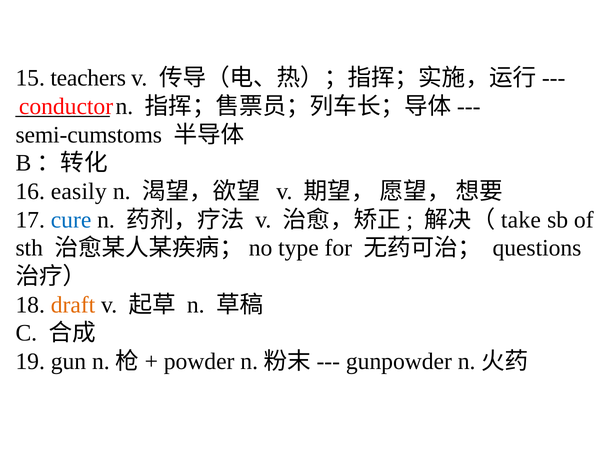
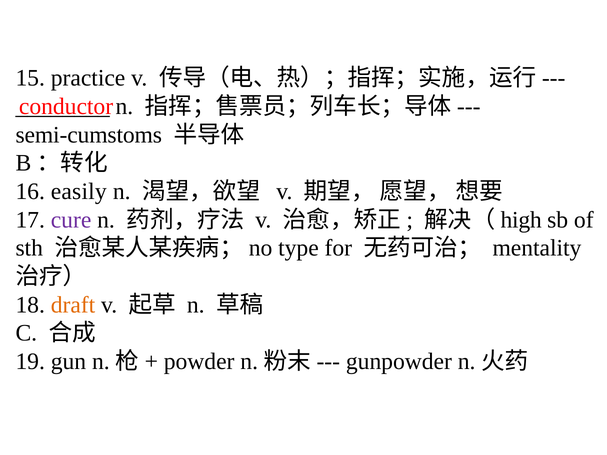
teachers: teachers -> practice
cure colour: blue -> purple
take: take -> high
questions: questions -> mentality
